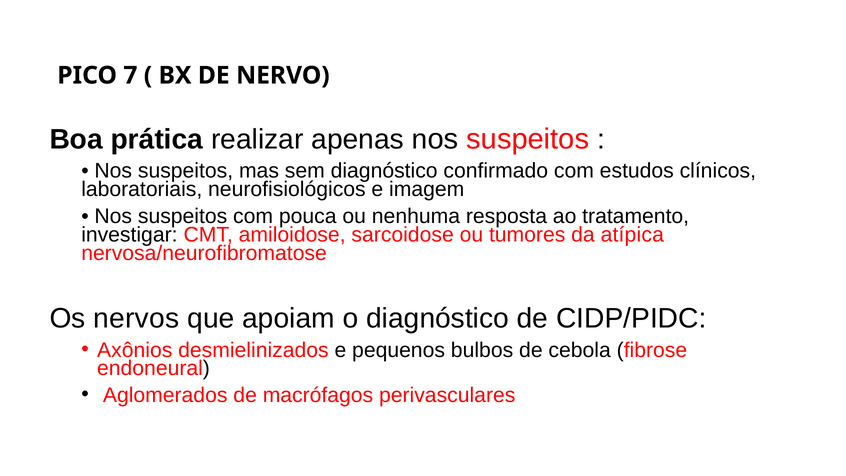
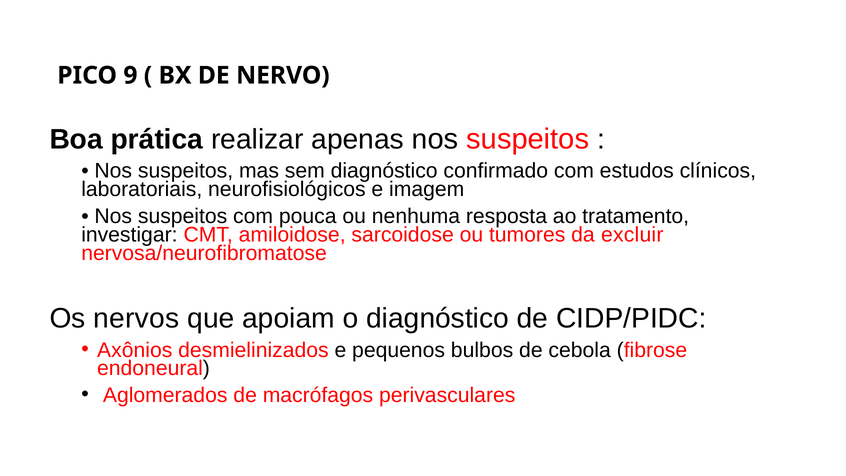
7: 7 -> 9
atípica: atípica -> excluir
